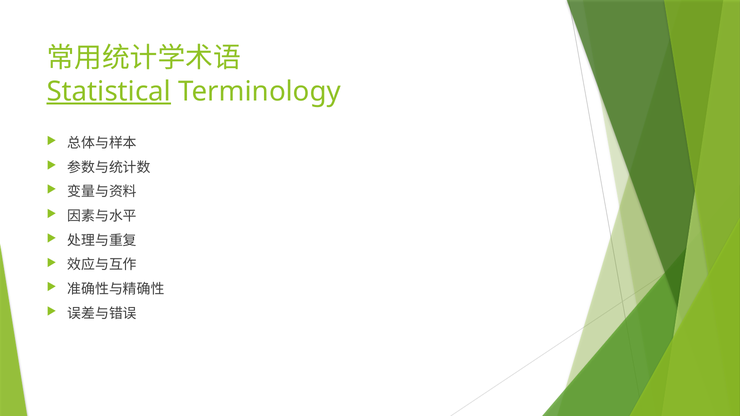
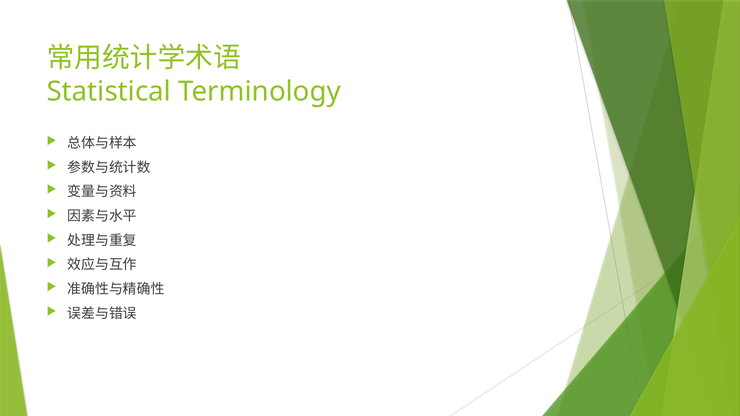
Statistical underline: present -> none
